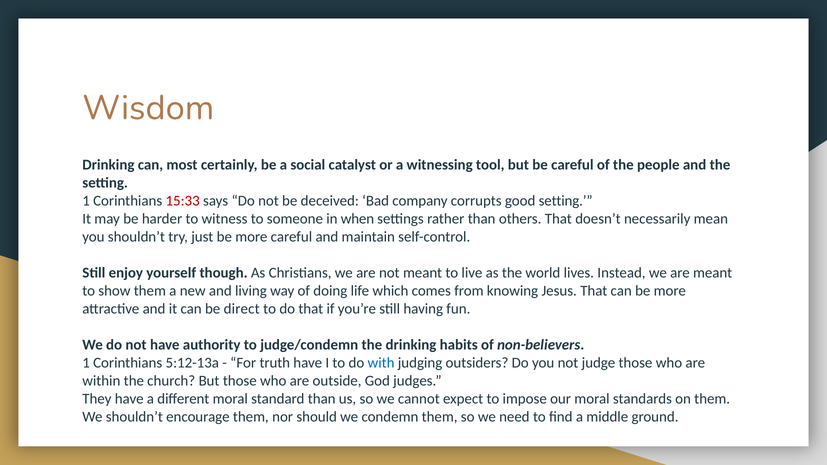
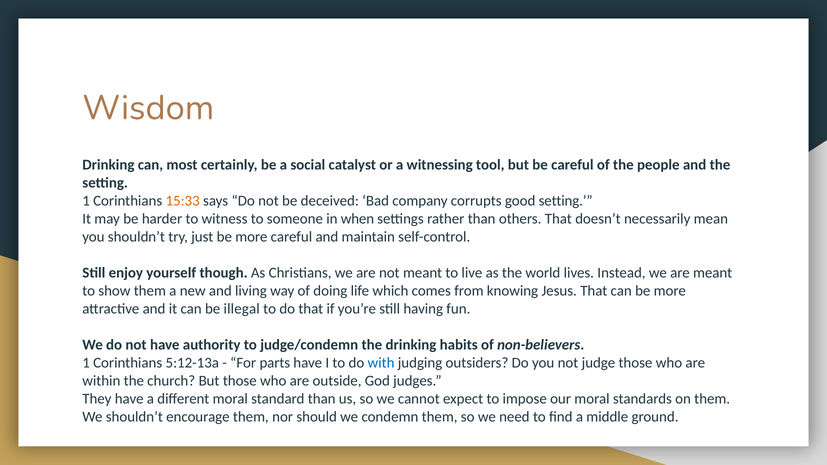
15:33 colour: red -> orange
direct: direct -> illegal
truth: truth -> parts
